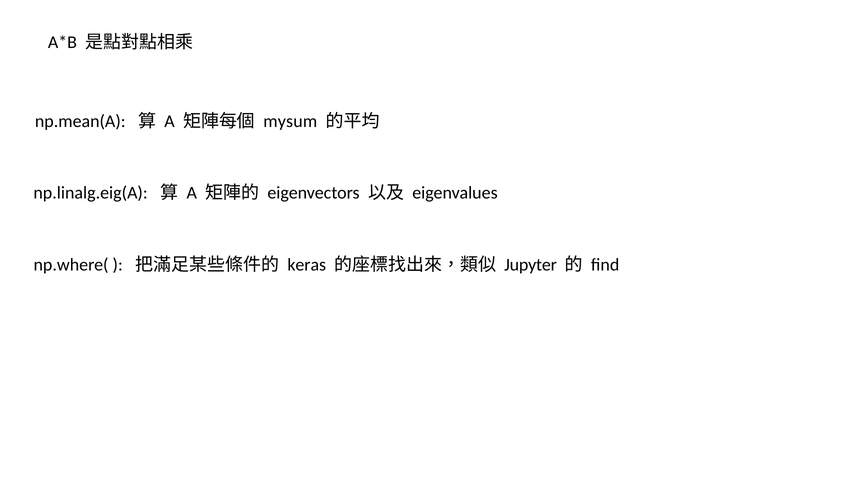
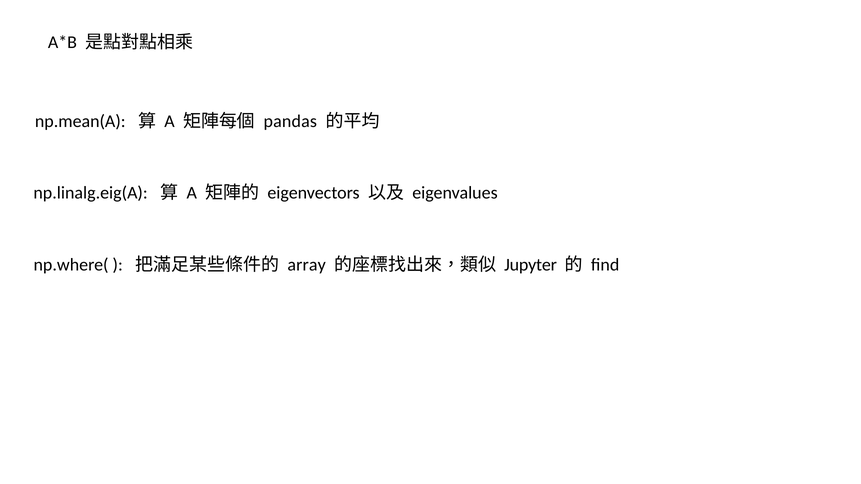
mysum: mysum -> pandas
keras: keras -> array
